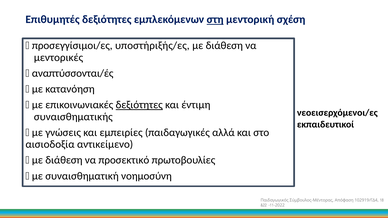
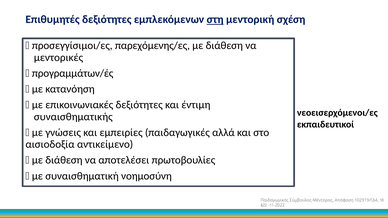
υποστήριξής/ες: υποστήριξής/ες -> παρεχόμενης/ες
αναπτύσσονται/ές: αναπτύσσονται/ές -> προγραμμάτων/ές
δεξιότητες at (139, 105) underline: present -> none
προσεκτικό: προσεκτικό -> αποτελέσει
